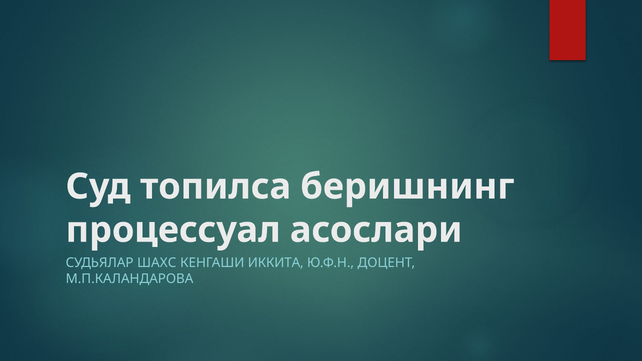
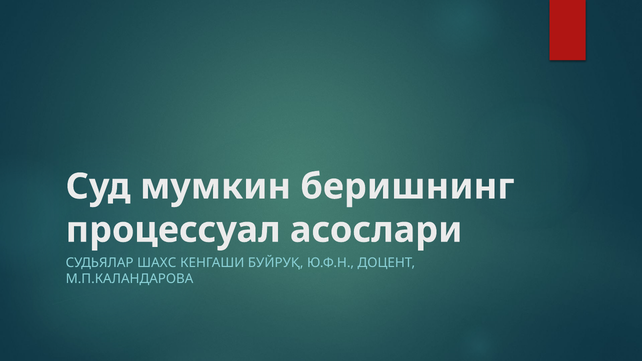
топилса: топилса -> мумкин
ИККИТА: ИККИТА -> БУЙРУҚ
